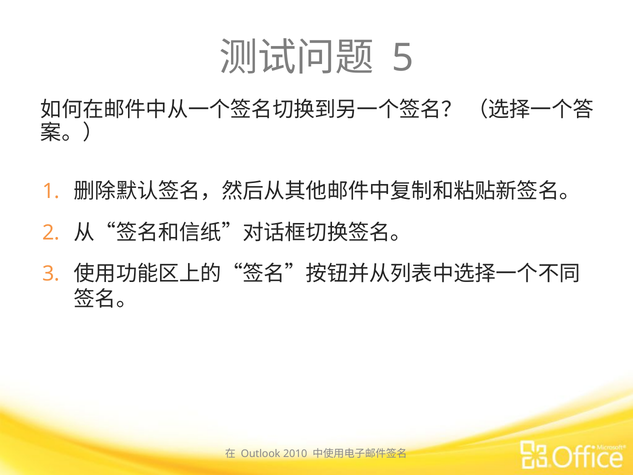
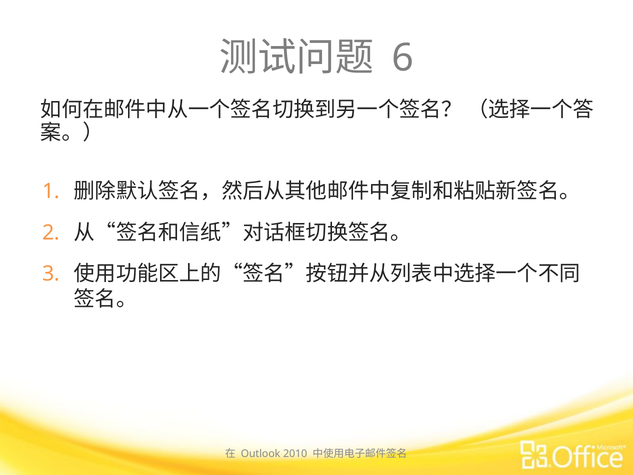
5: 5 -> 6
